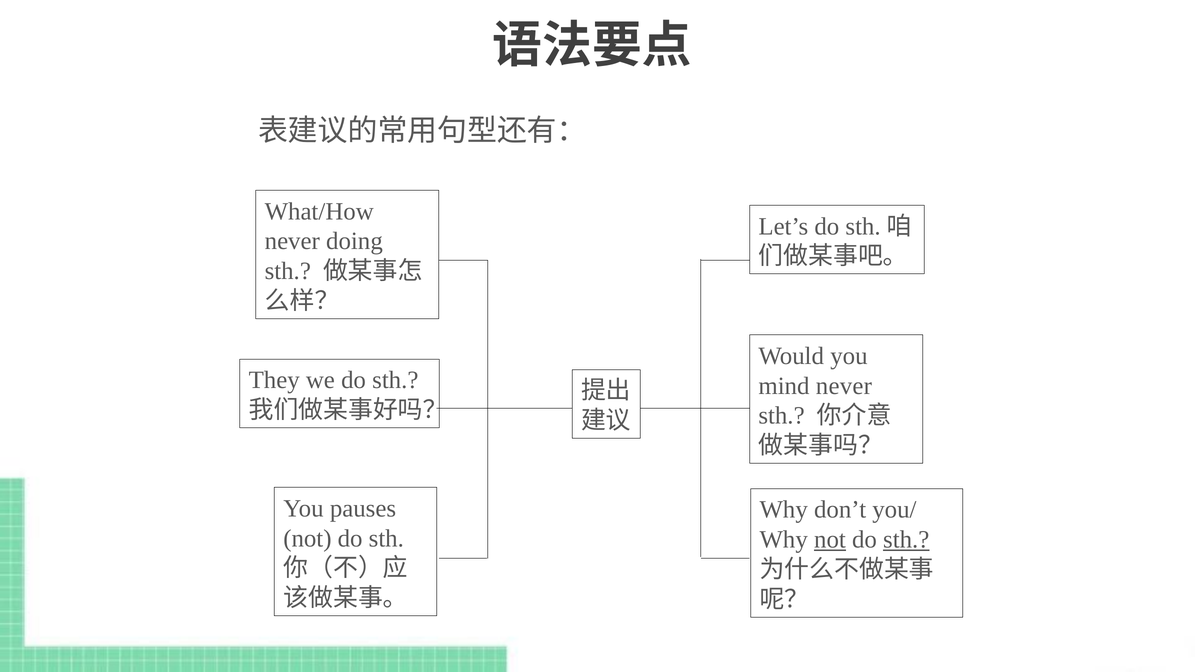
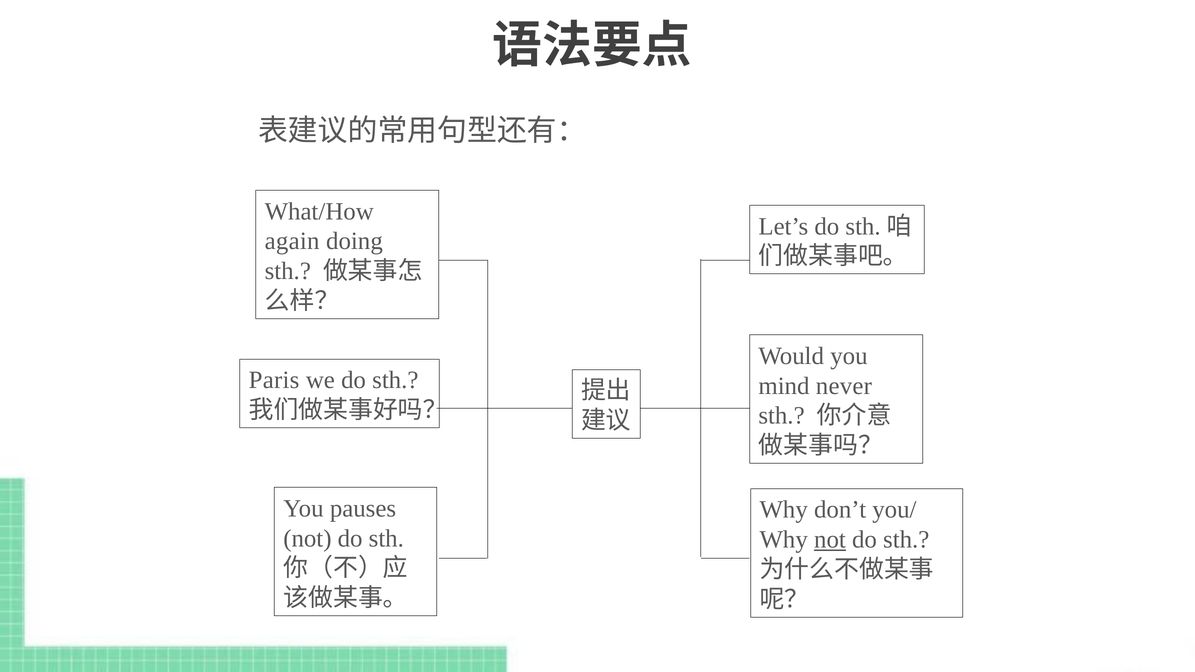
never at (292, 241): never -> again
They: They -> Paris
sth at (906, 540) underline: present -> none
